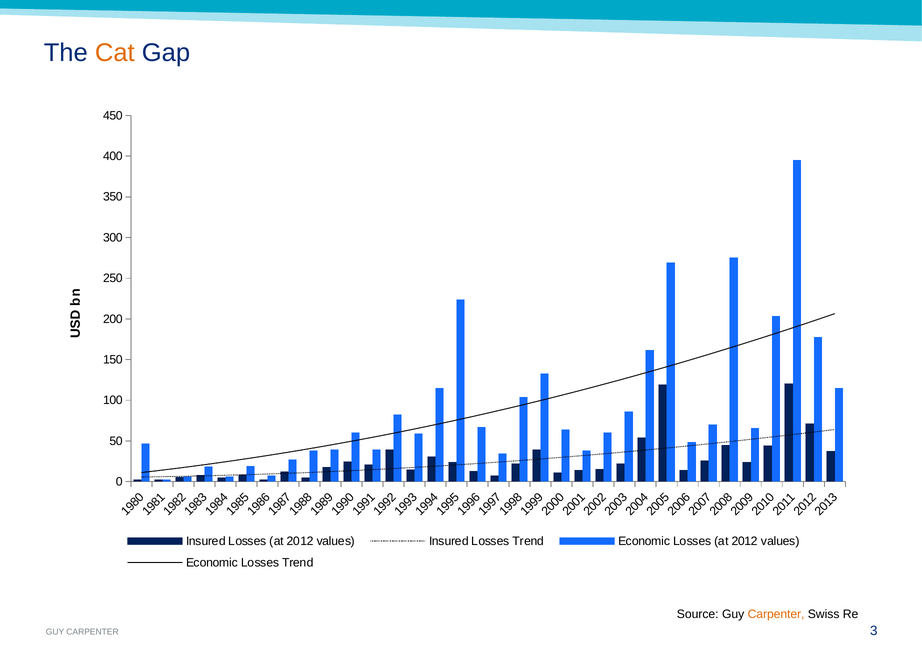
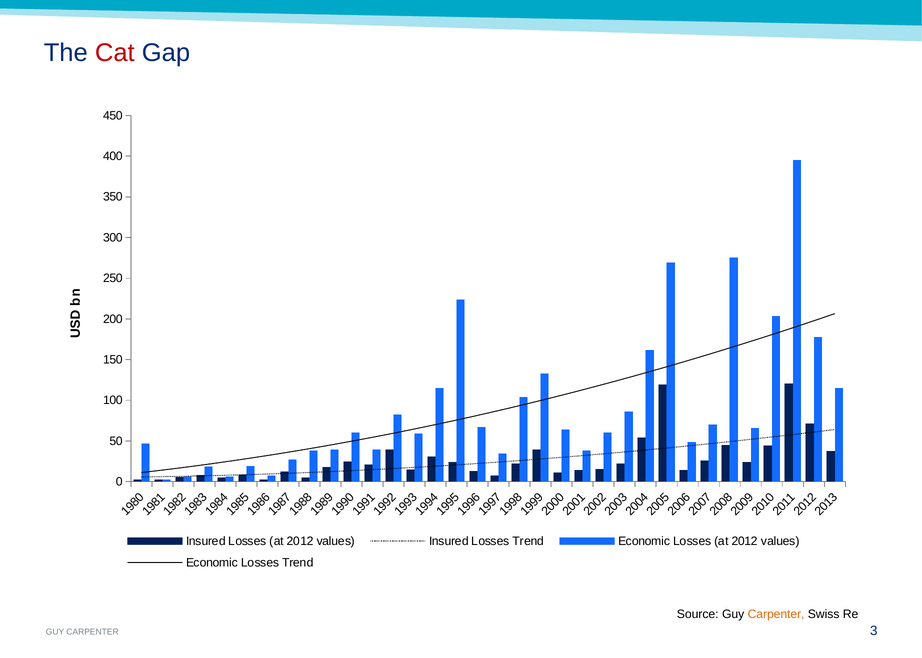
Cat colour: orange -> red
